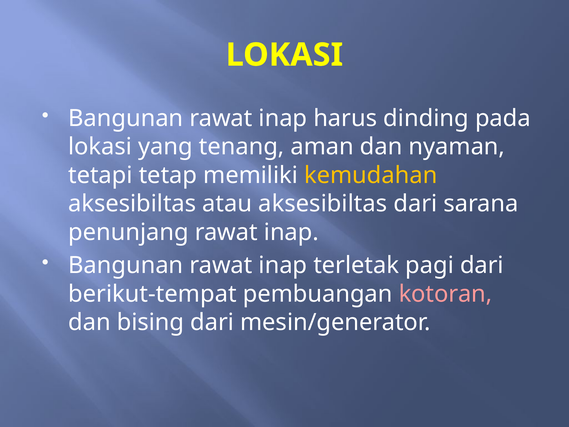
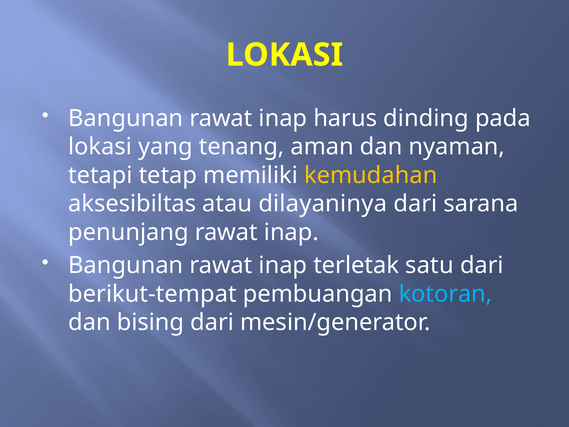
atau aksesibiltas: aksesibiltas -> dilayaninya
pagi: pagi -> satu
kotoran colour: pink -> light blue
